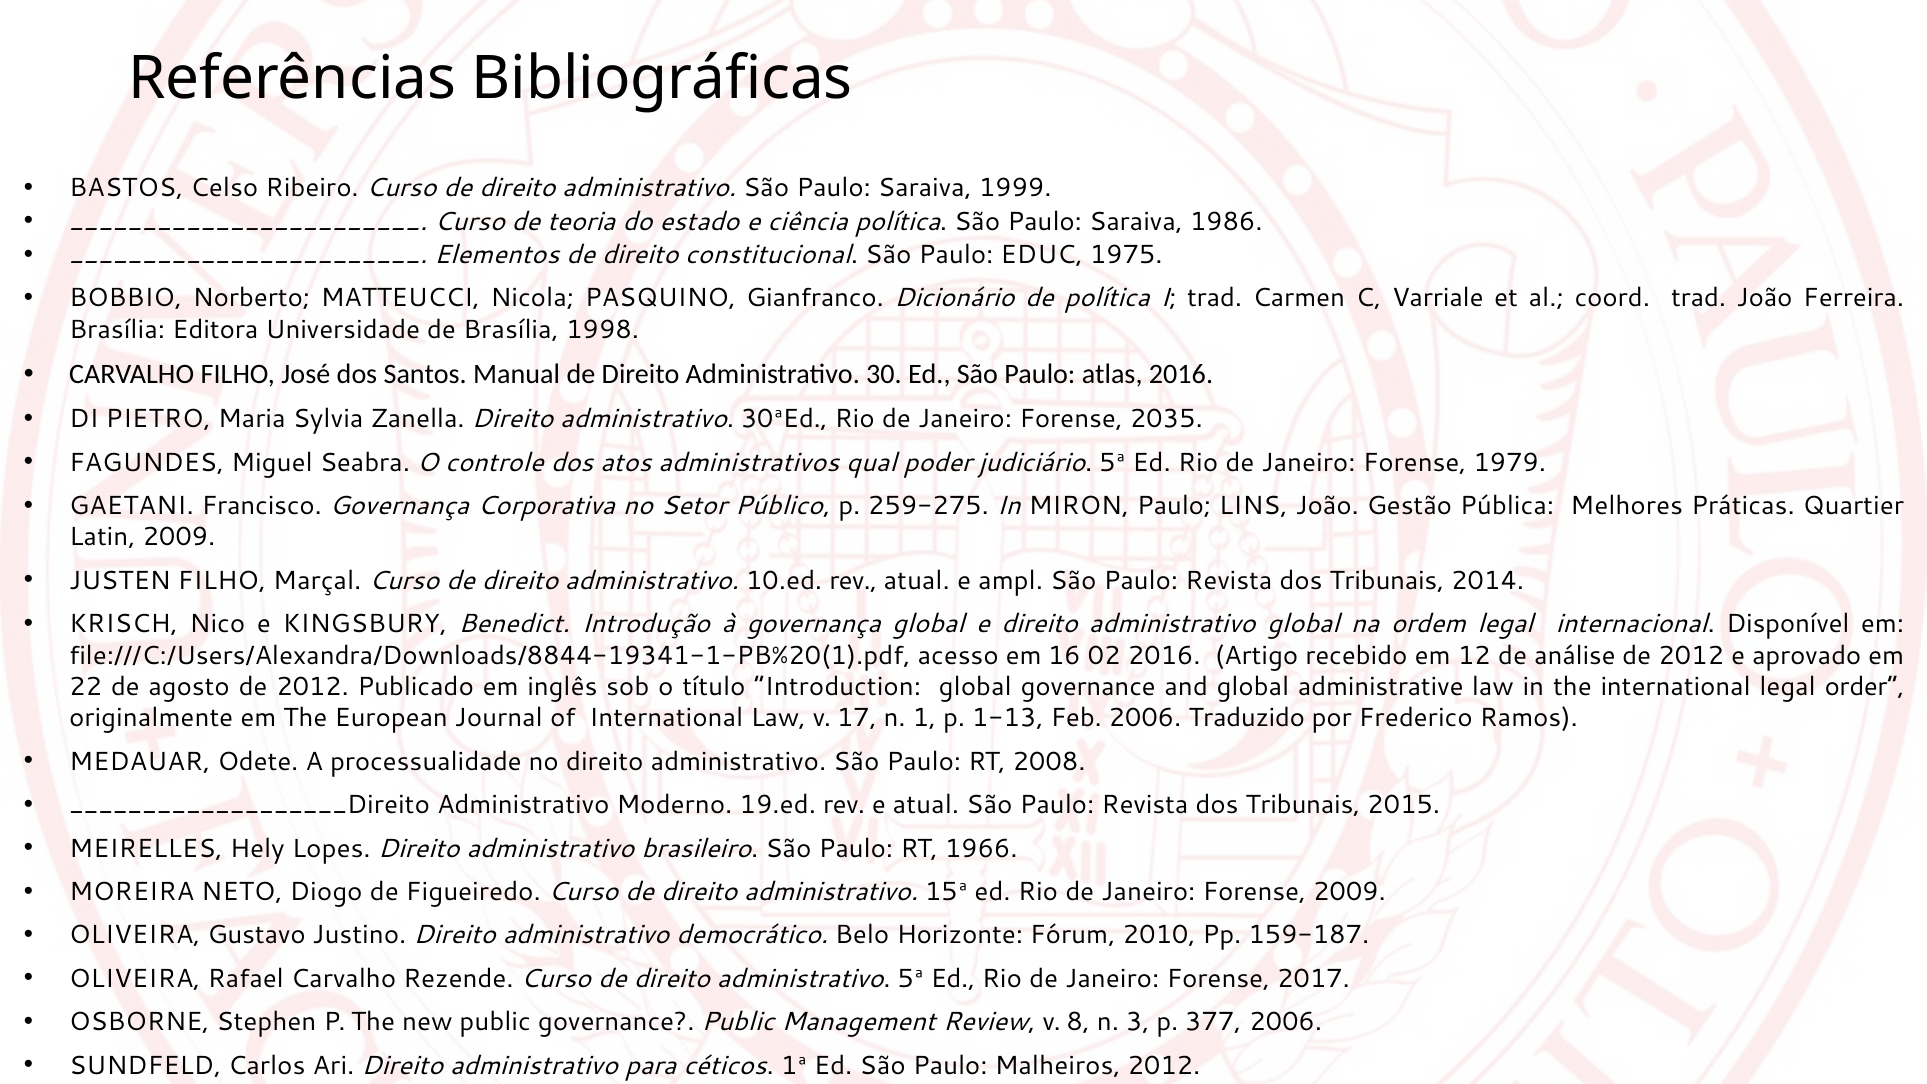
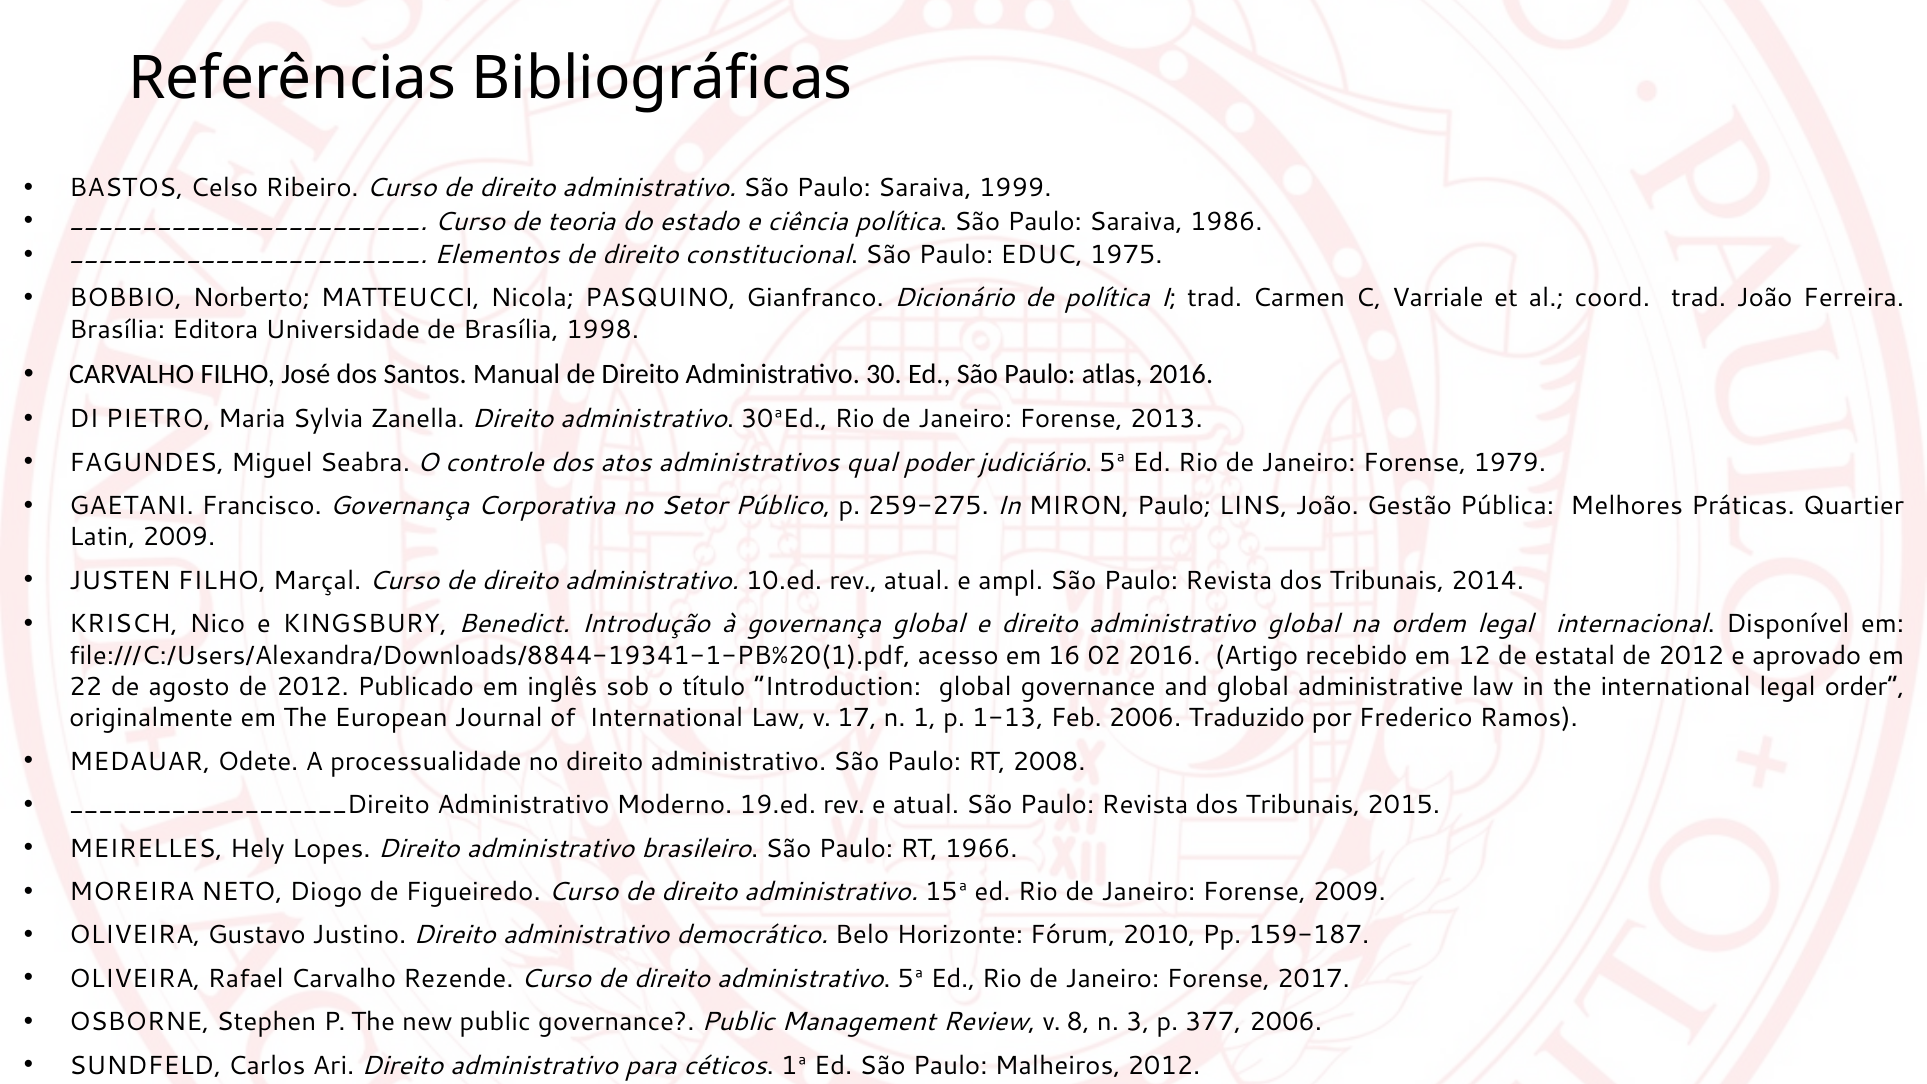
2035: 2035 -> 2013
análise: análise -> estatal
